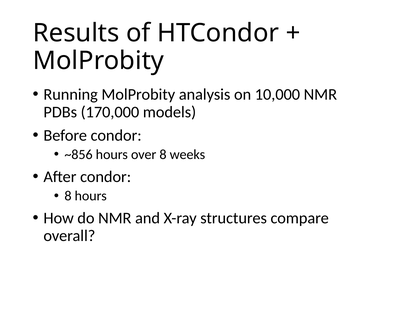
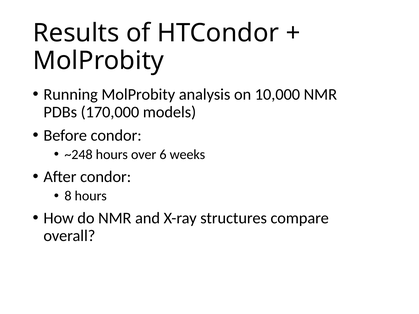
~856: ~856 -> ~248
over 8: 8 -> 6
